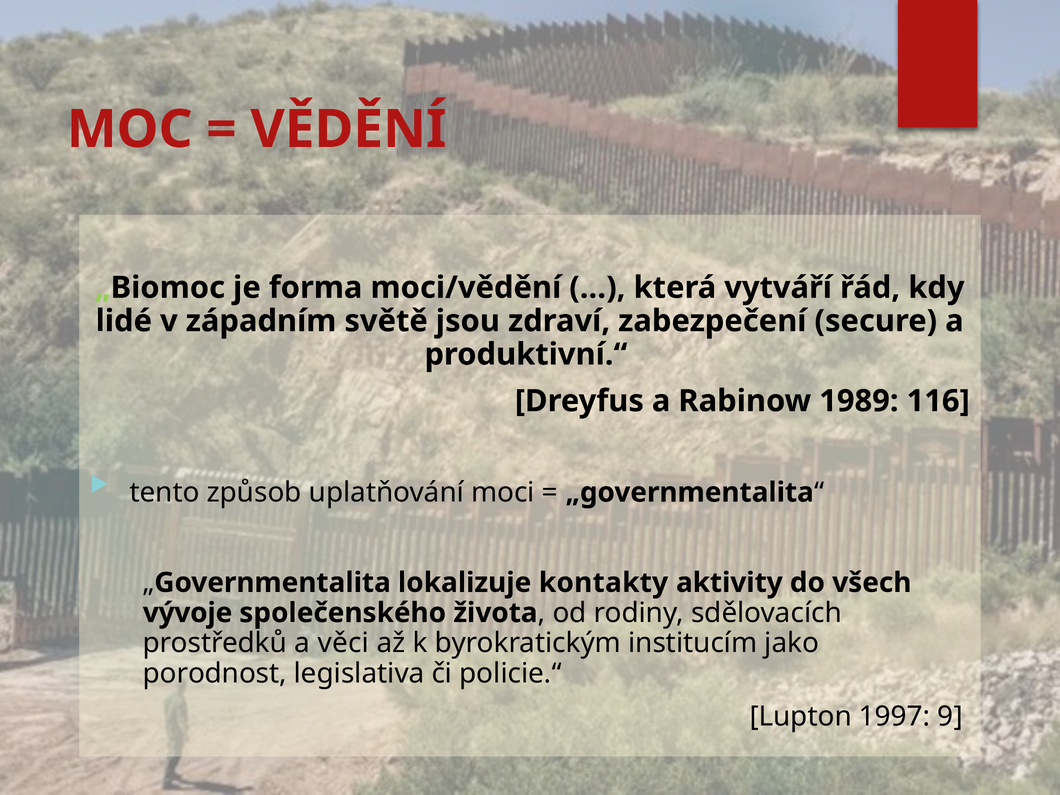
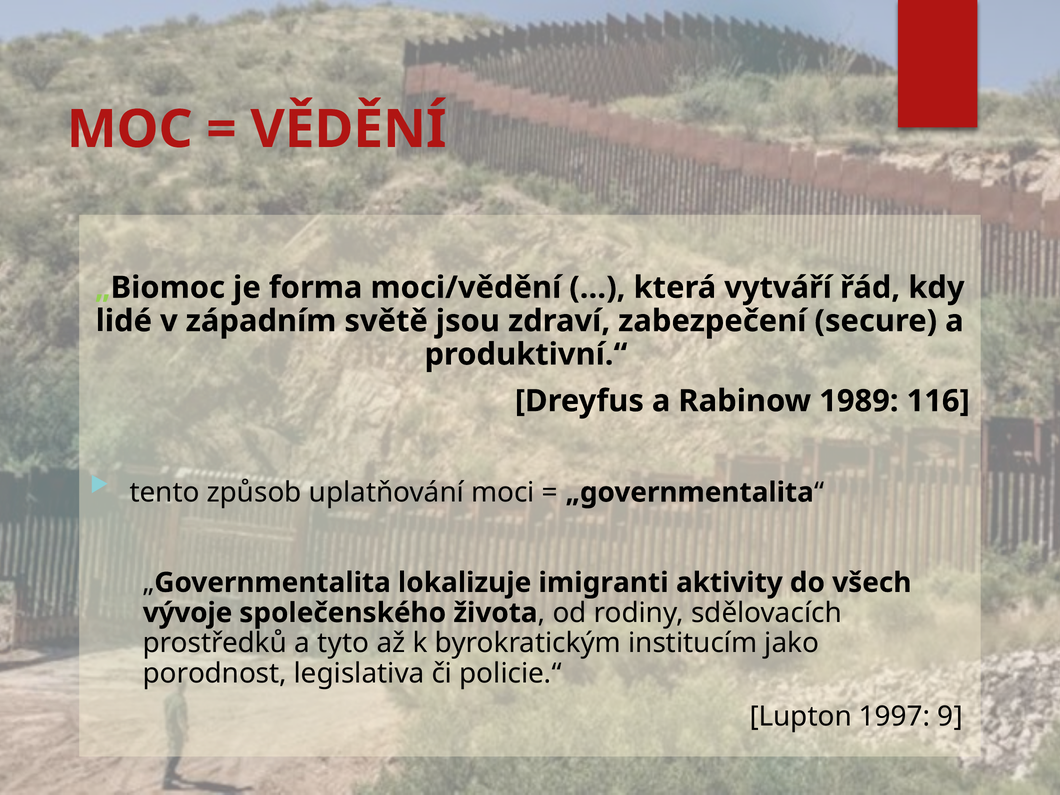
kontakty: kontakty -> imigranti
věci: věci -> tyto
